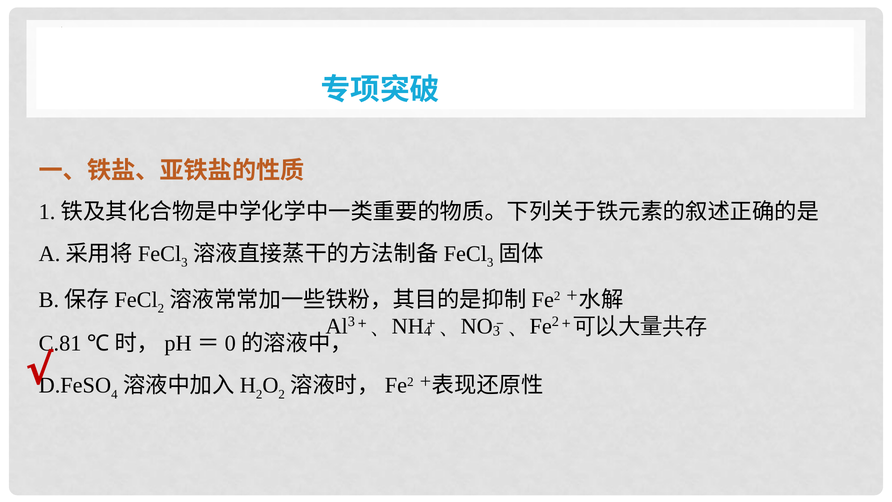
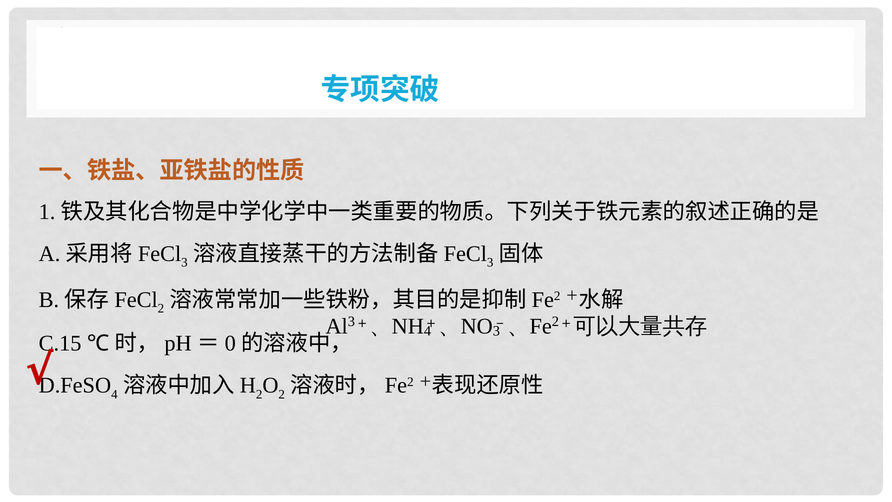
C.81: C.81 -> C.15
